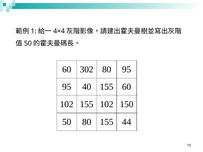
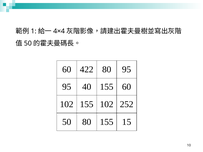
302: 302 -> 422
150: 150 -> 252
44: 44 -> 15
